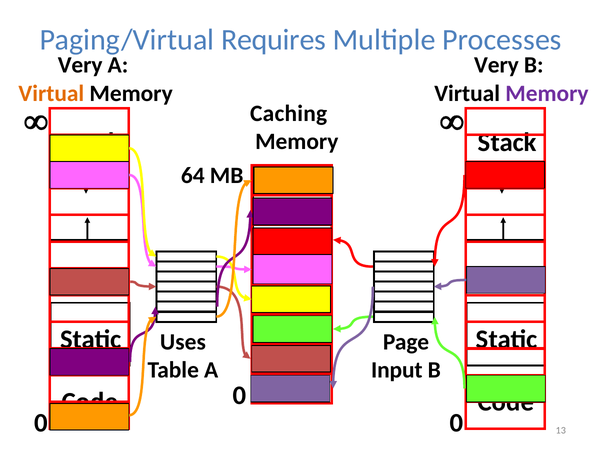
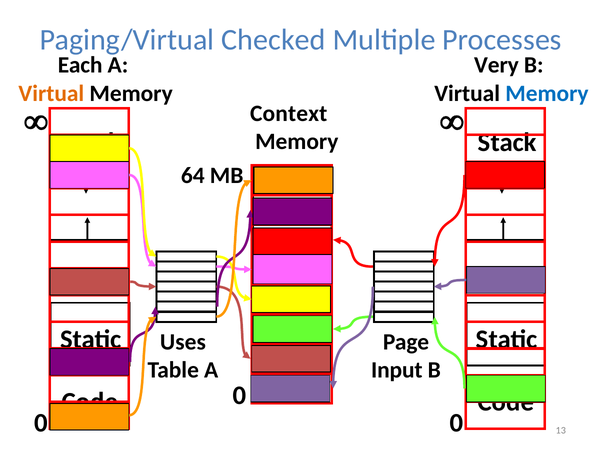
Requires: Requires -> Checked
Very at (80, 65): Very -> Each
Memory at (547, 93) colour: purple -> blue
Caching: Caching -> Context
